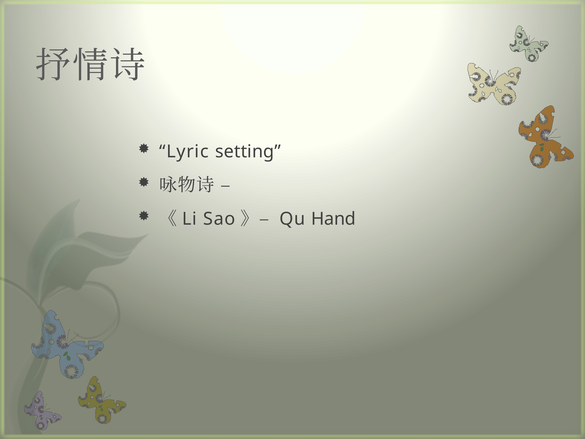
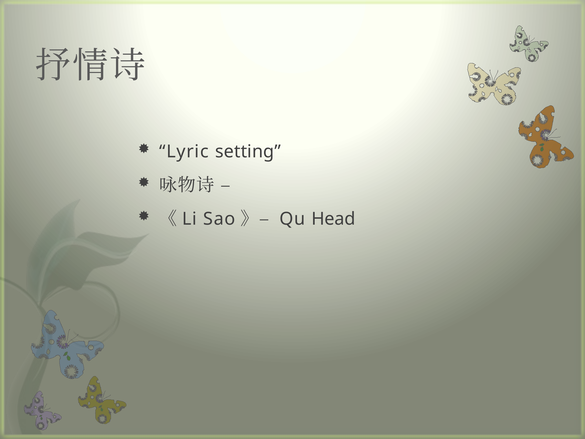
Hand: Hand -> Head
